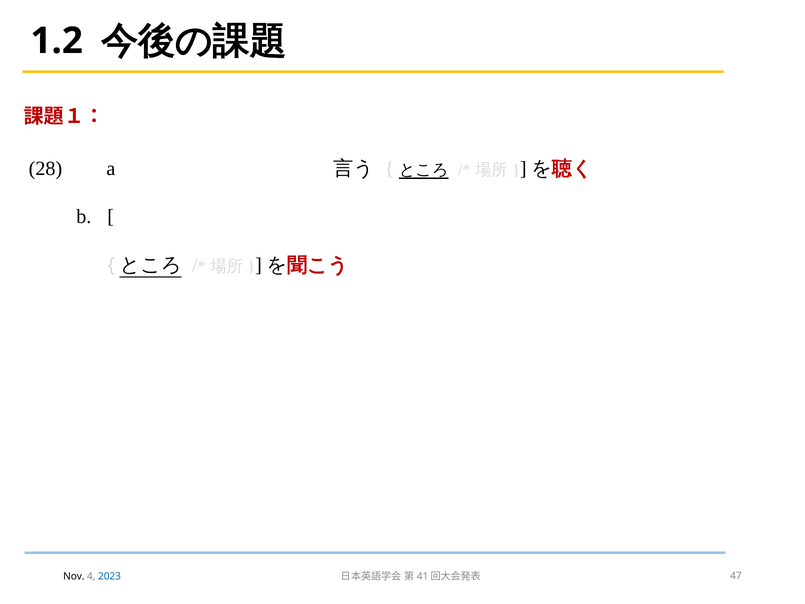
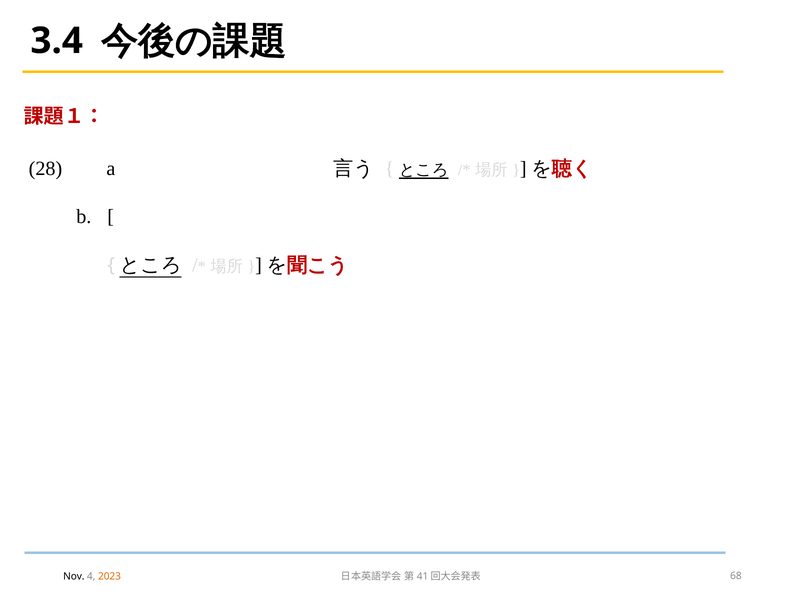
1.2: 1.2 -> 3.4
2023 colour: blue -> orange
47: 47 -> 68
